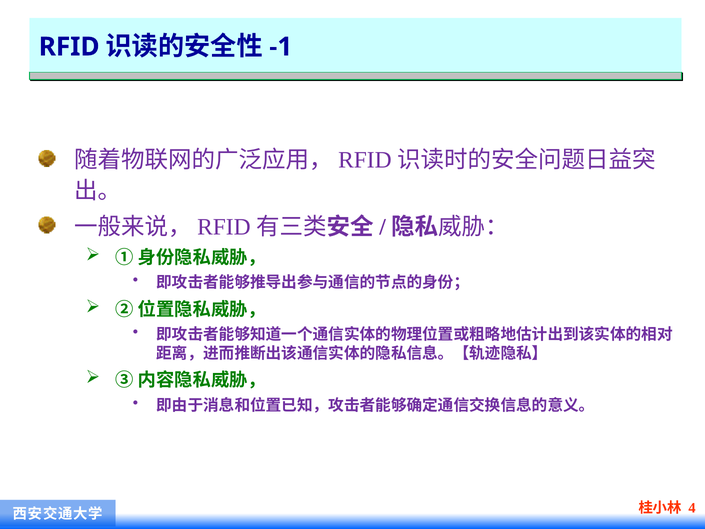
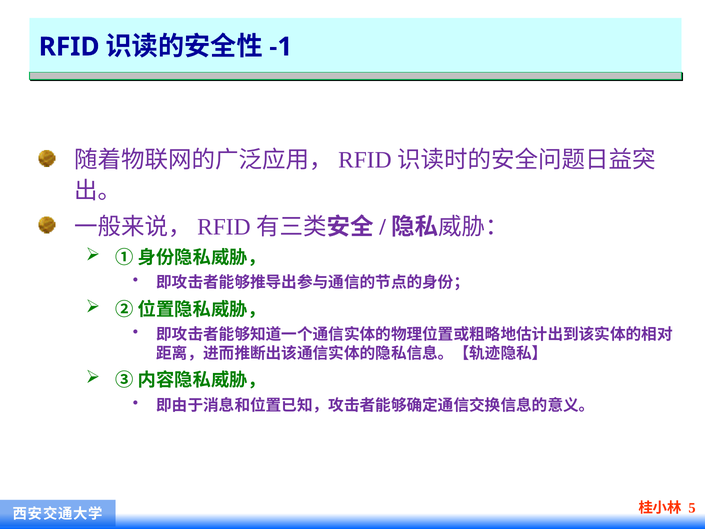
4: 4 -> 5
